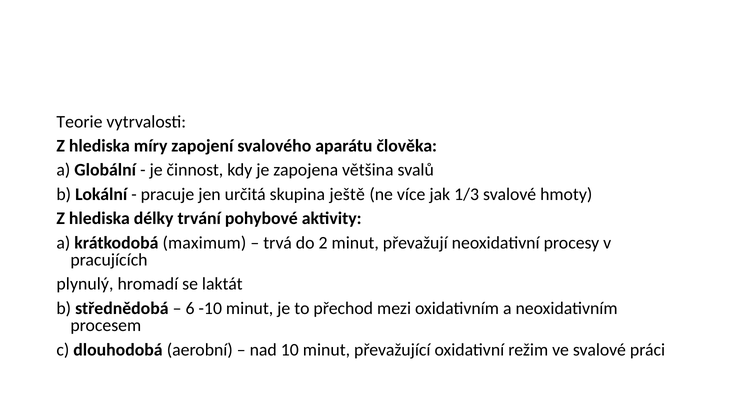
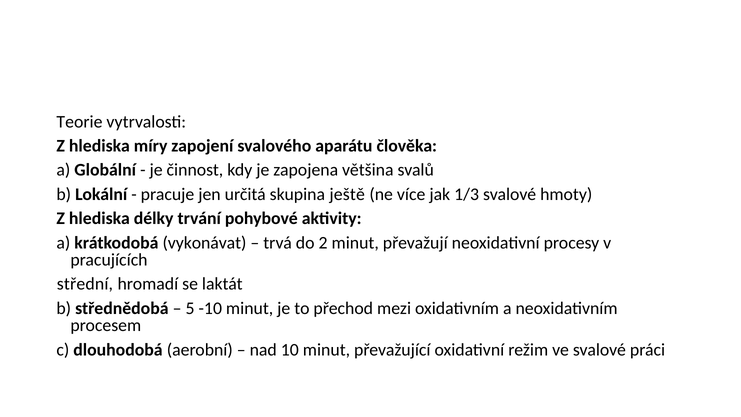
maximum: maximum -> vykonávat
plynulý: plynulý -> střední
6: 6 -> 5
